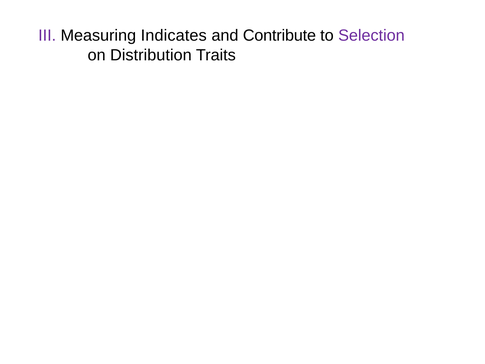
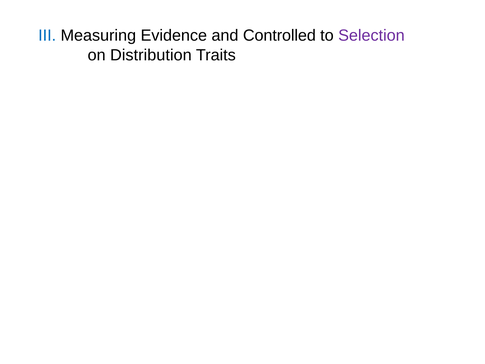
III colour: purple -> blue
Indicates: Indicates -> Evidence
Contribute: Contribute -> Controlled
